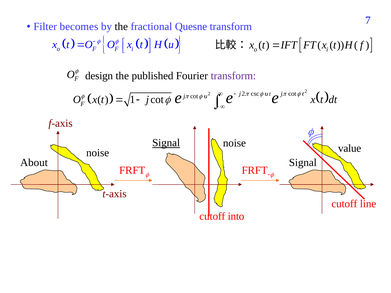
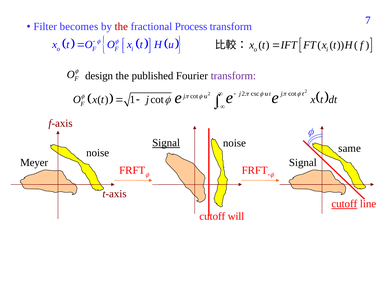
the at (121, 27) colour: black -> red
Quesne: Quesne -> Process
value: value -> same
About: About -> Meyer
cutoff at (344, 204) underline: none -> present
into: into -> will
